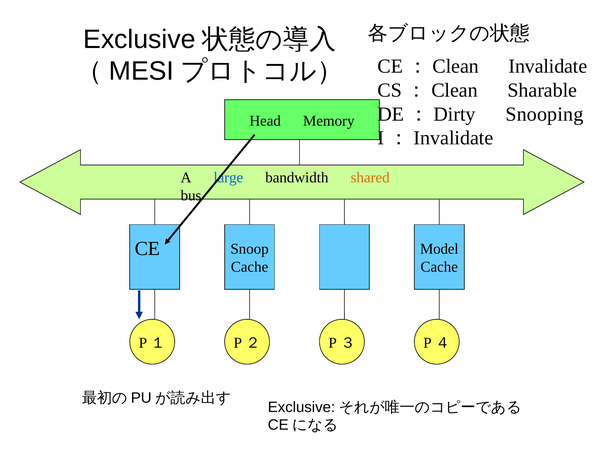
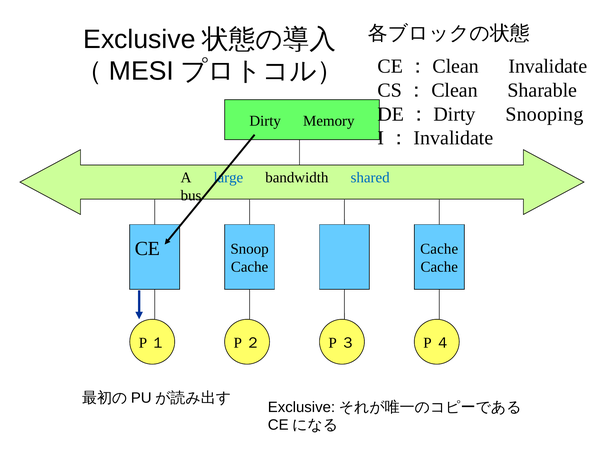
Head: Head -> Dirty
shared colour: orange -> blue
Model at (439, 249): Model -> Cache
